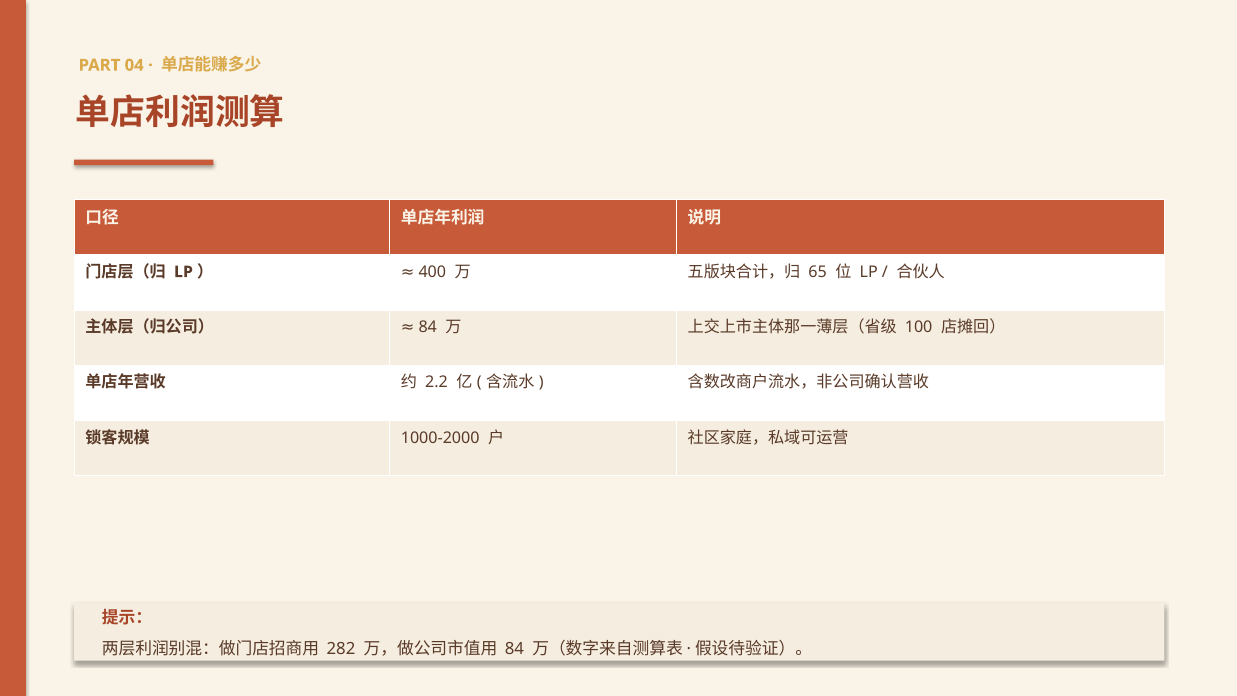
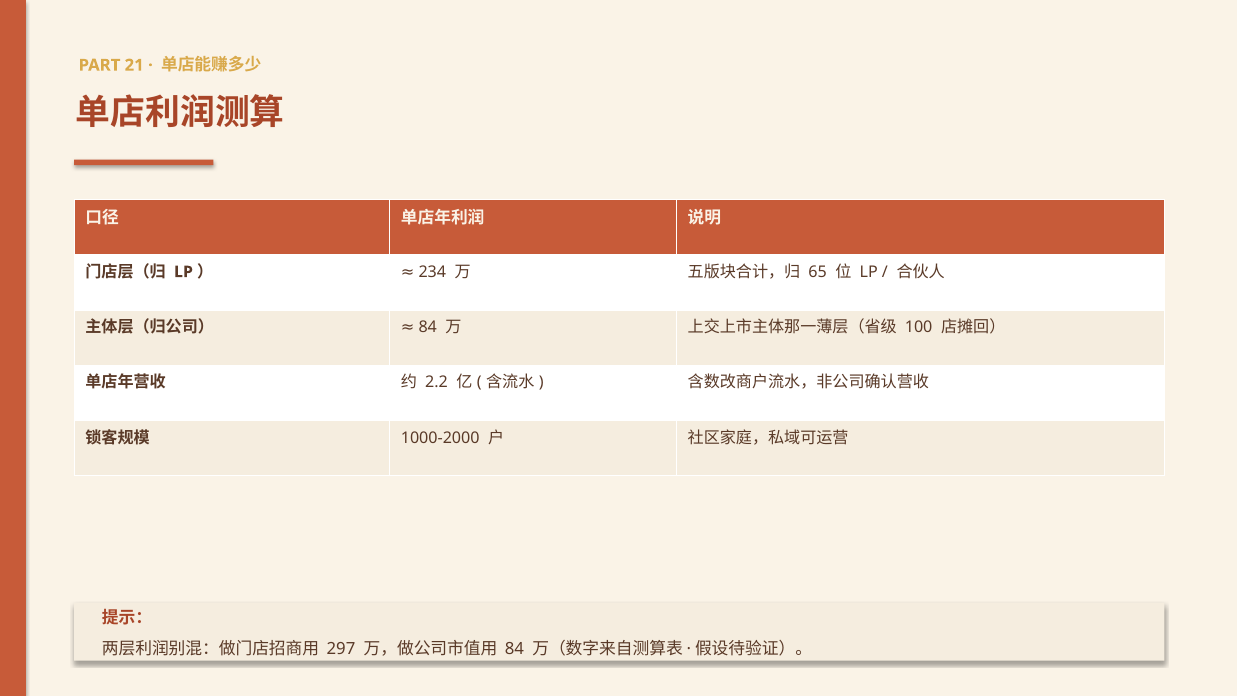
04: 04 -> 21
400: 400 -> 234
282: 282 -> 297
